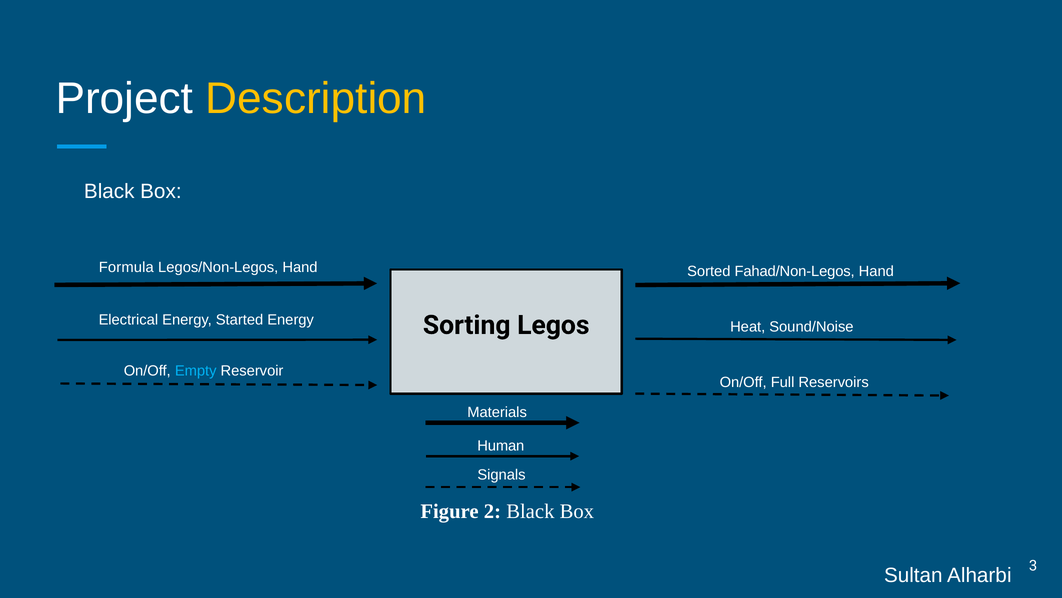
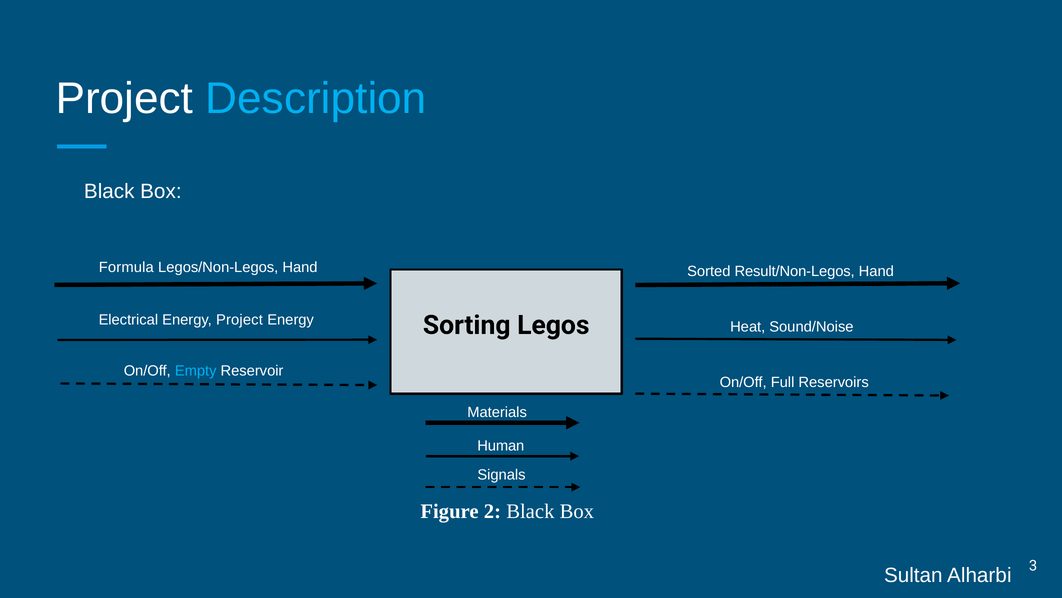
Description colour: yellow -> light blue
Fahad/Non-Legos: Fahad/Non-Legos -> Result/Non-Legos
Energy Started: Started -> Project
